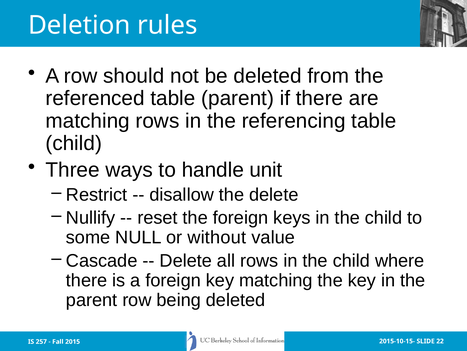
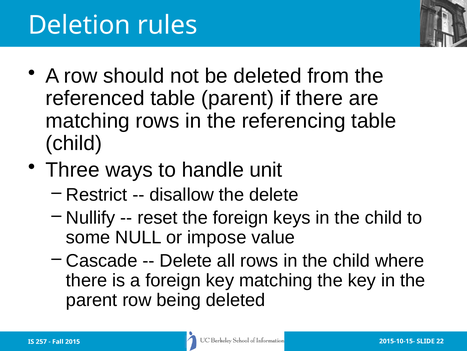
without: without -> impose
